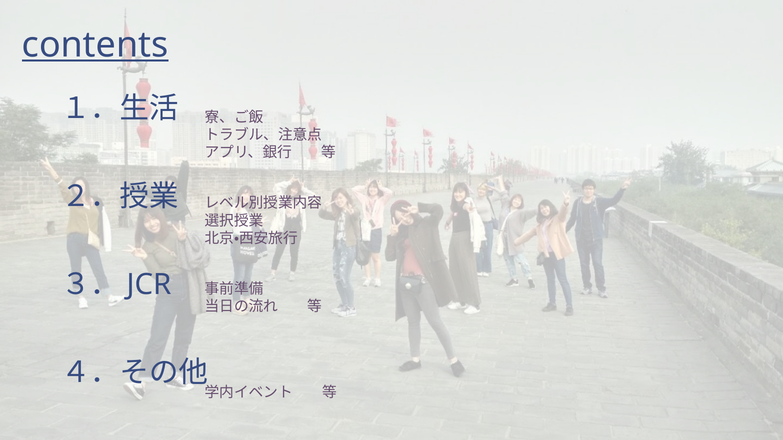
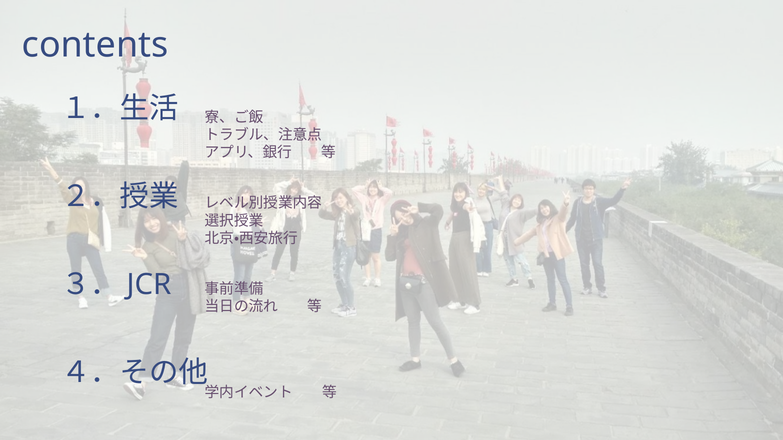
contents underline: present -> none
